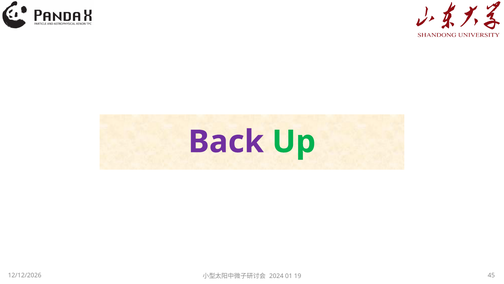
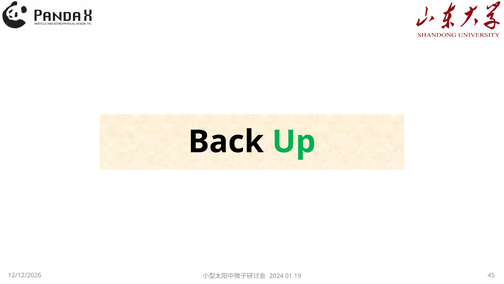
Back colour: purple -> black
